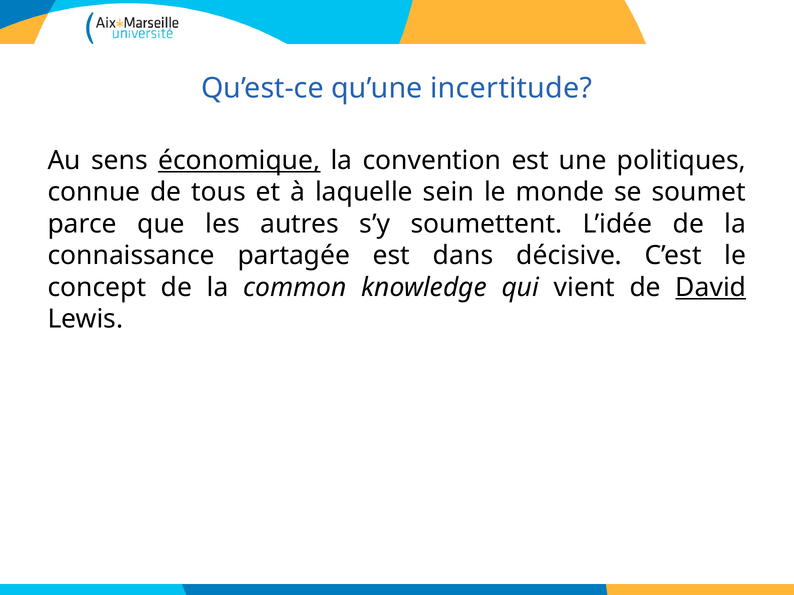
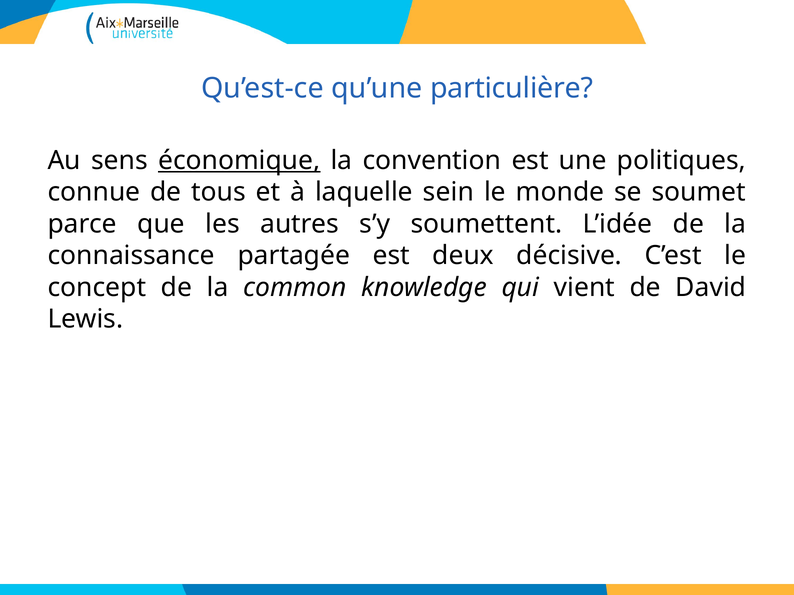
incertitude: incertitude -> particulière
dans: dans -> deux
David underline: present -> none
